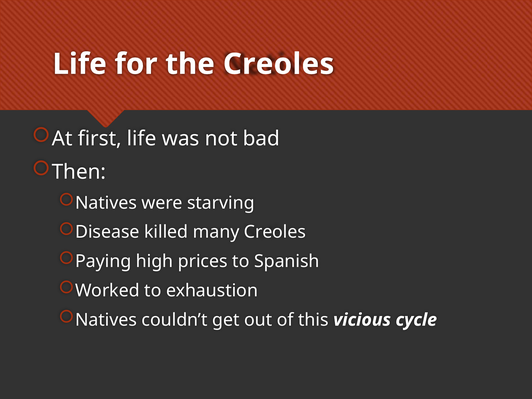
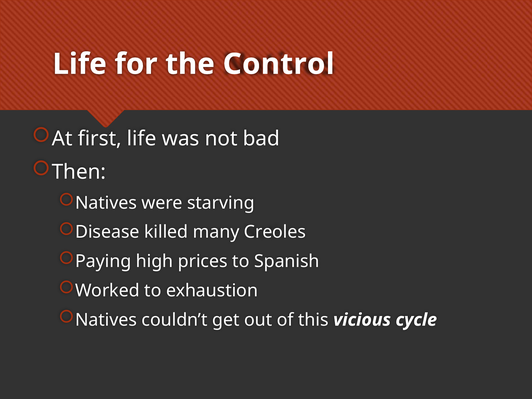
the Creoles: Creoles -> Control
